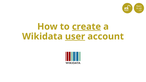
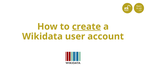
user underline: present -> none
